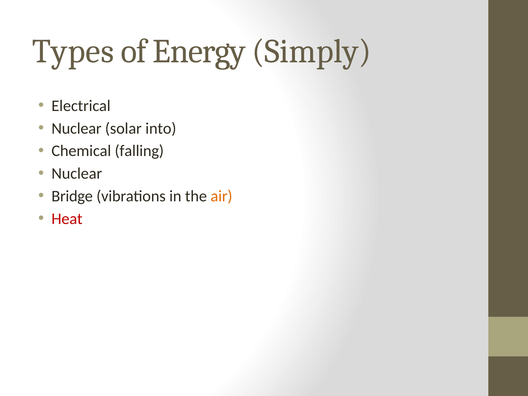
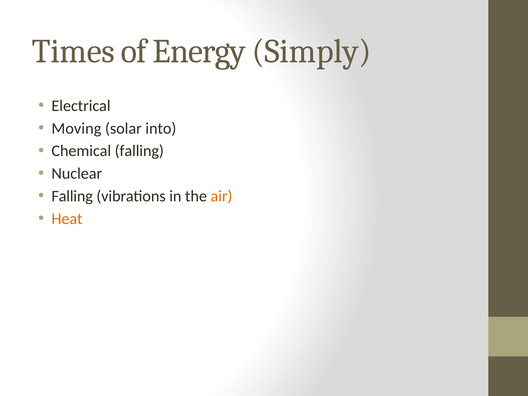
Types: Types -> Times
Nuclear at (77, 128): Nuclear -> Moving
Bridge at (72, 196): Bridge -> Falling
Heat colour: red -> orange
